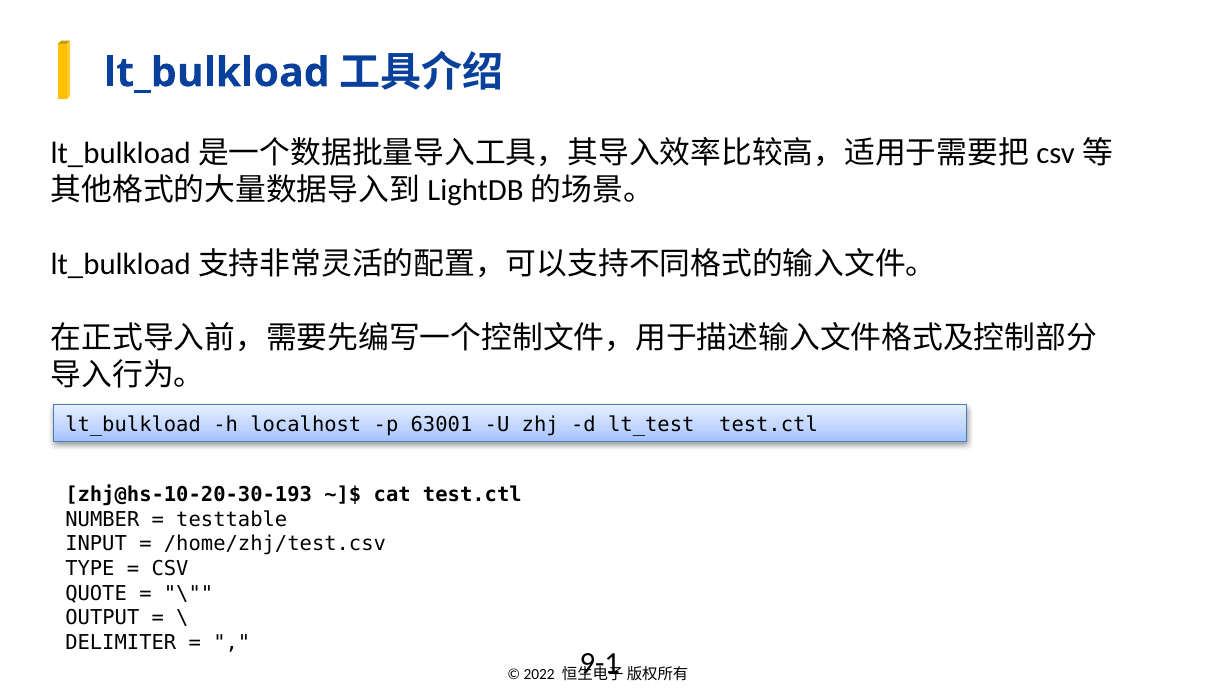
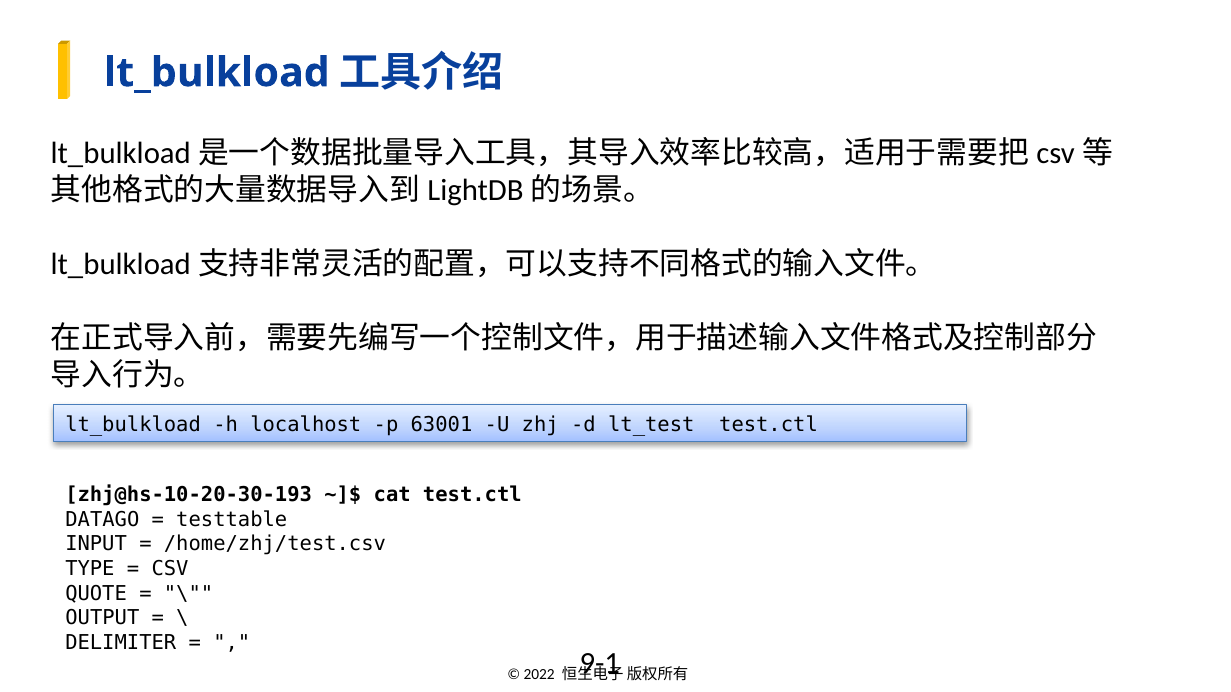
NUMBER: NUMBER -> DATAGO
